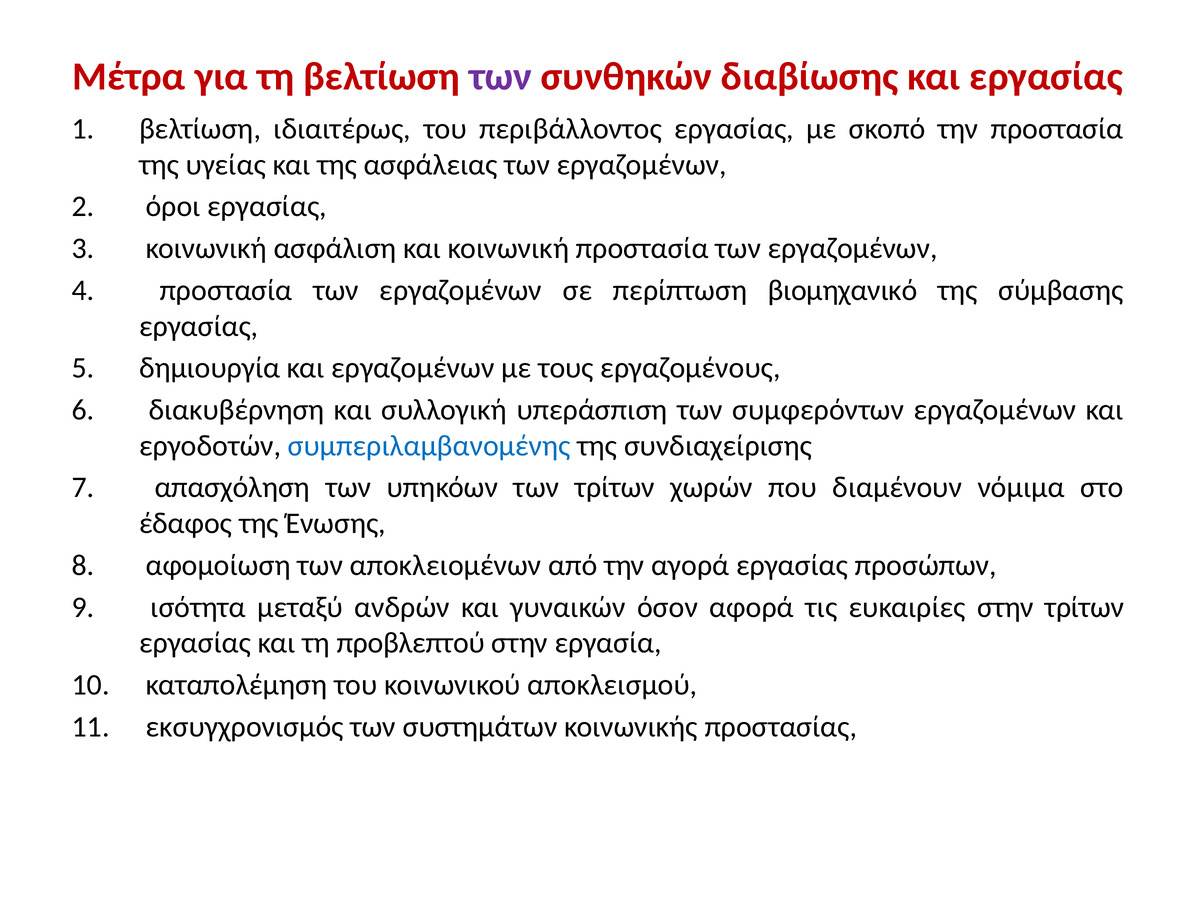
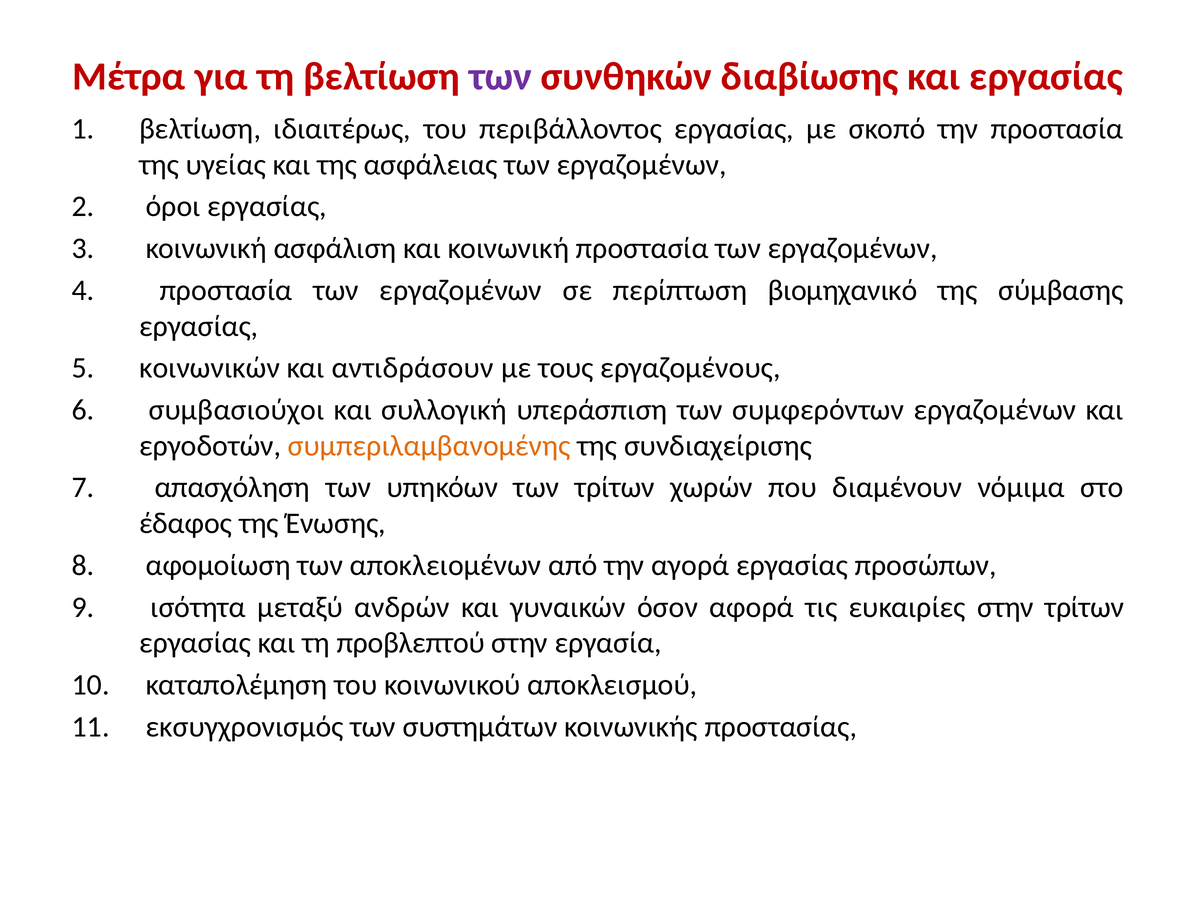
δημιουργία: δημιουργία -> κοινωνικών
και εργαζομένων: εργαζομένων -> αντιδράσουν
διακυβέρνηση: διακυβέρνηση -> συμβασιούχοι
συμπεριλαμβανομένης colour: blue -> orange
